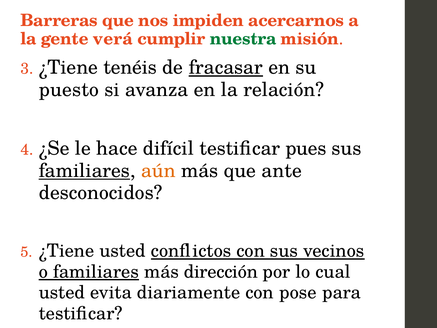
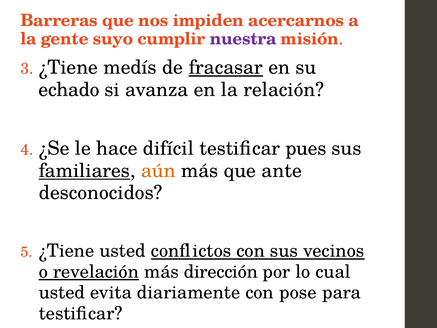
verá: verá -> suyo
nuestra colour: green -> purple
tenéis: tenéis -> medís
puesto: puesto -> echado
o familiares: familiares -> revelación
